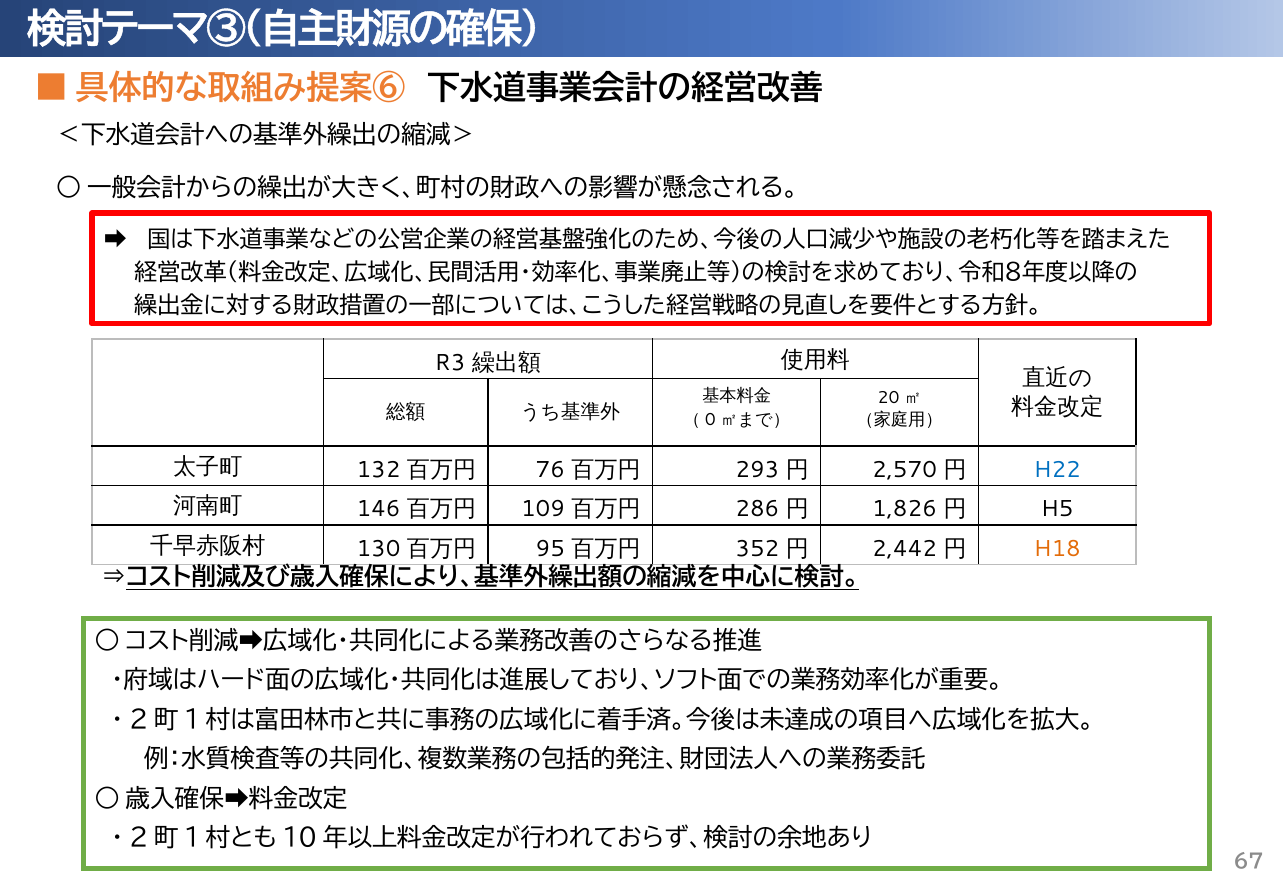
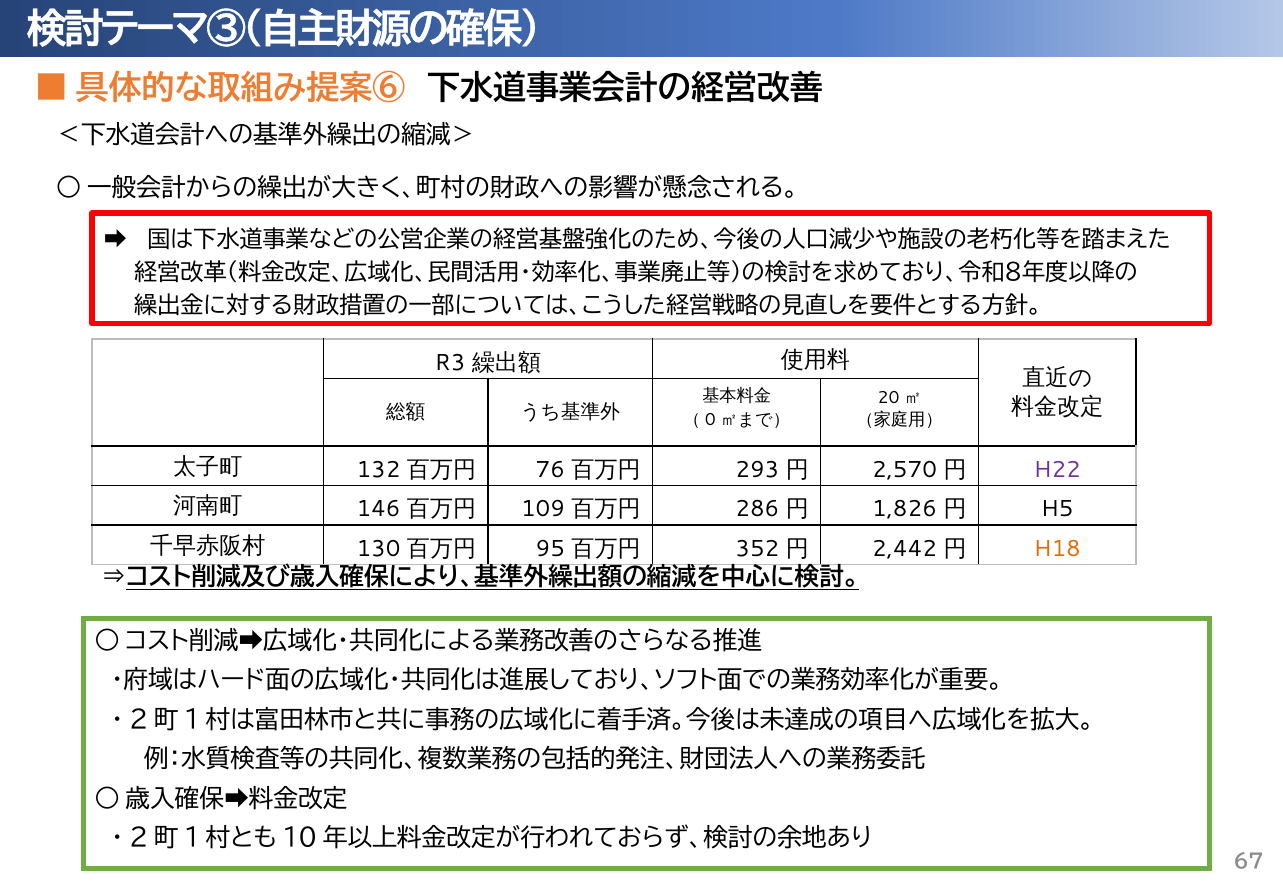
H22 colour: blue -> purple
